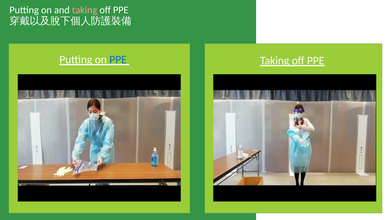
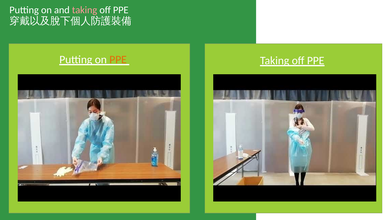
PPE at (118, 60) colour: blue -> orange
